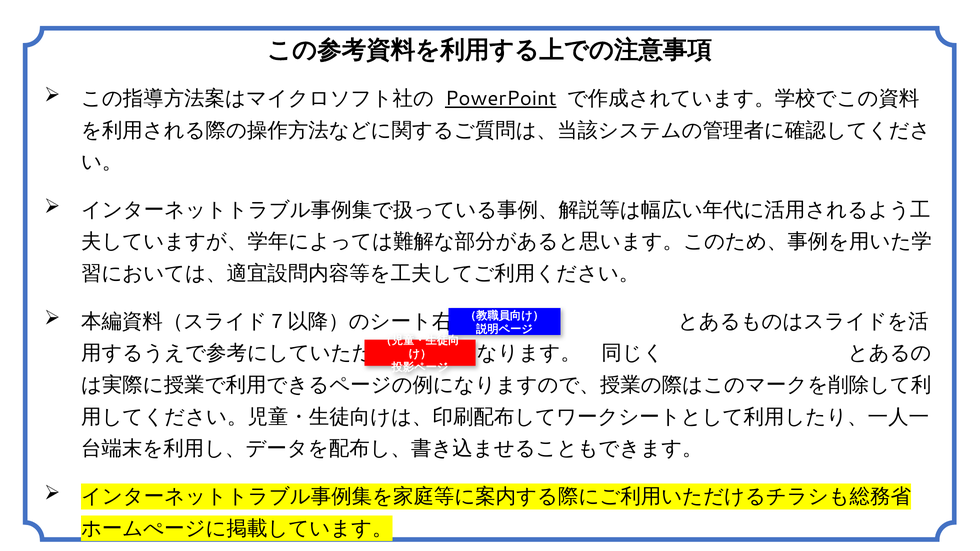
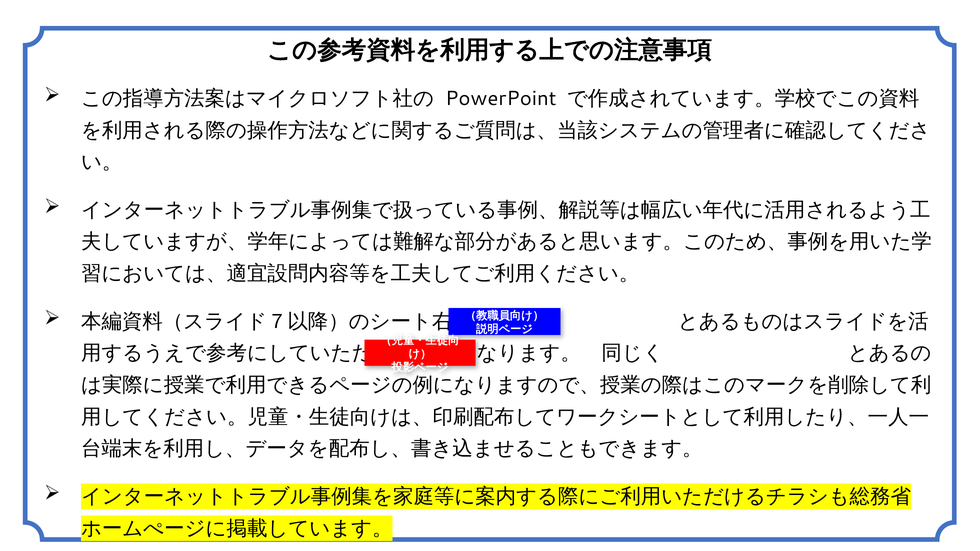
PowerPoint underline: present -> none
